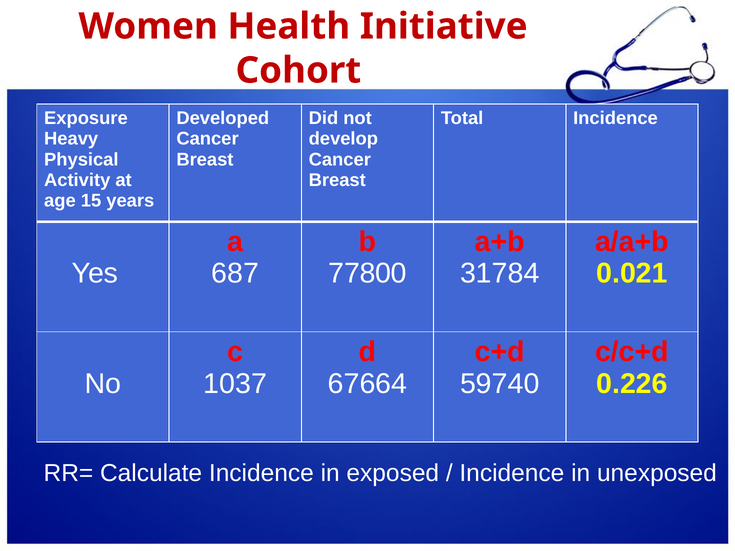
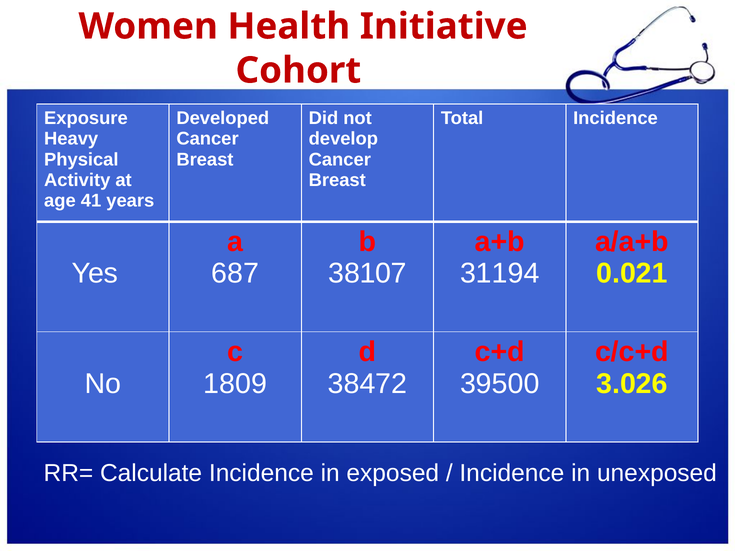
15: 15 -> 41
77800: 77800 -> 38107
31784: 31784 -> 31194
1037: 1037 -> 1809
67664: 67664 -> 38472
59740: 59740 -> 39500
0.226: 0.226 -> 3.026
